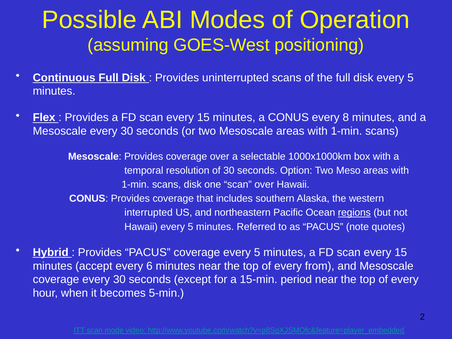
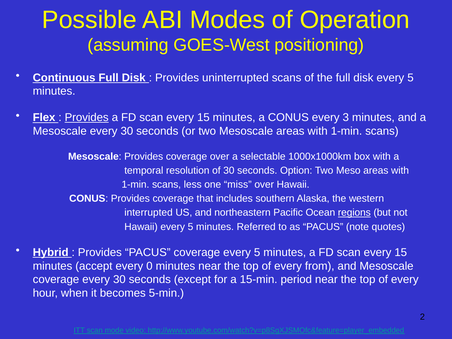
Provides at (87, 118) underline: none -> present
8: 8 -> 3
scans disk: disk -> less
one scan: scan -> miss
6: 6 -> 0
